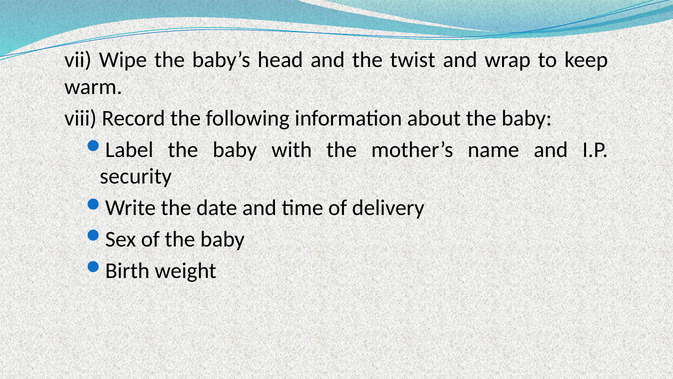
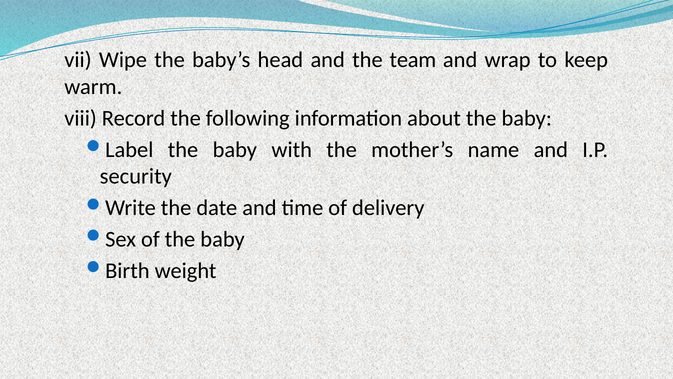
twist: twist -> team
